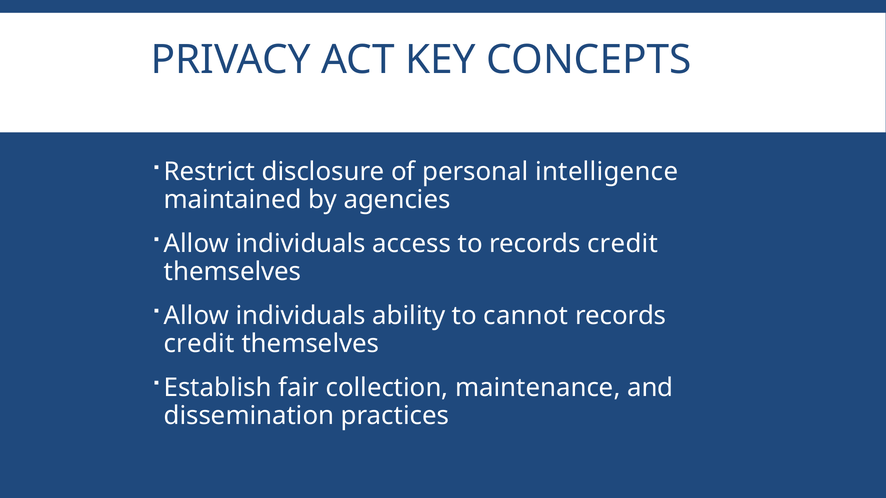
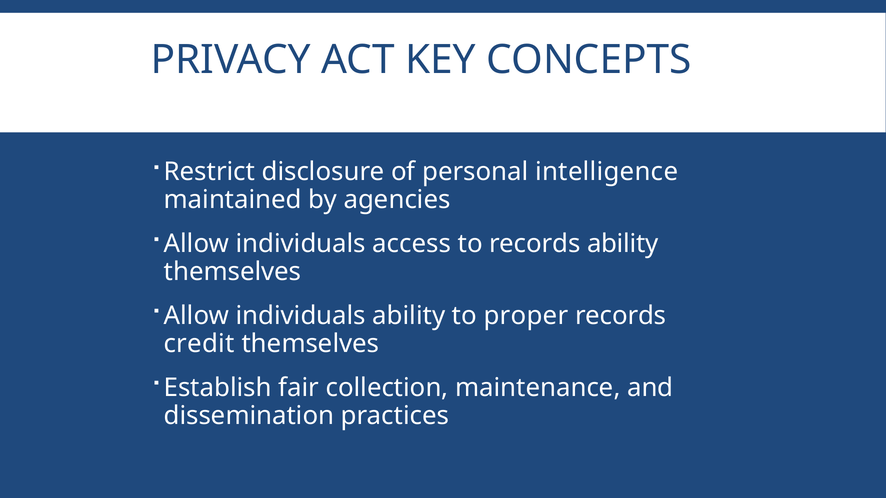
to records credit: credit -> ability
cannot: cannot -> proper
